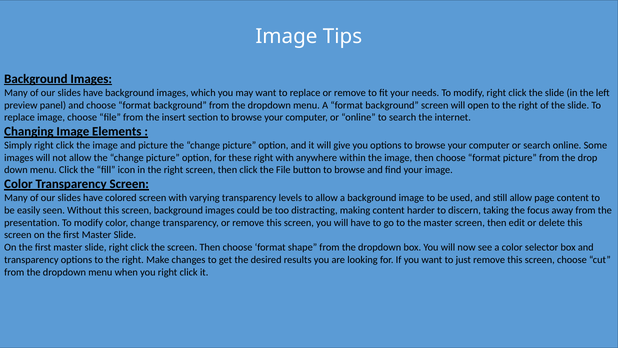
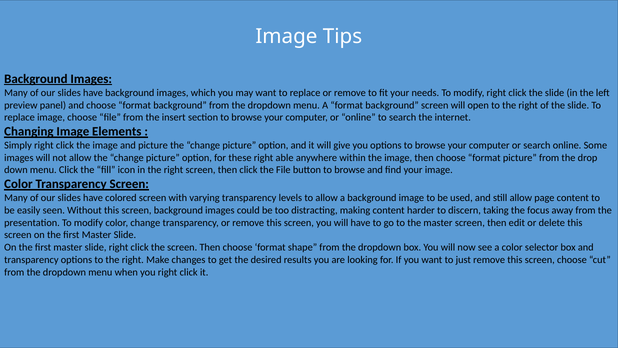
right with: with -> able
